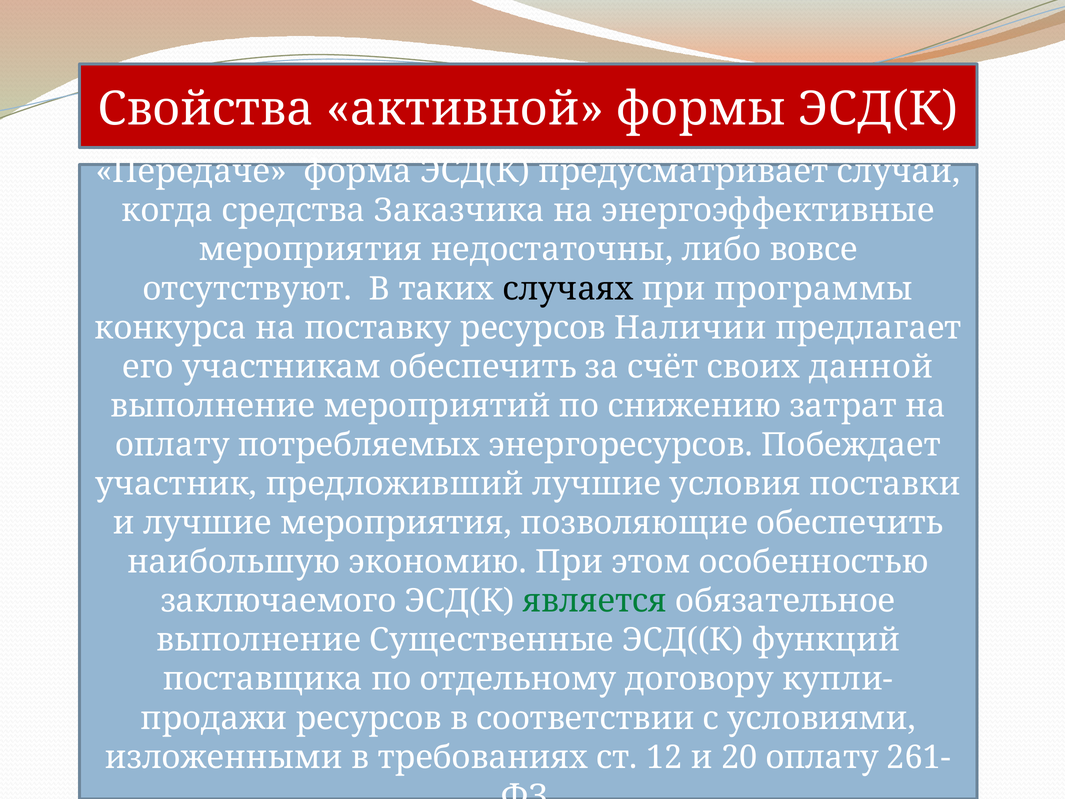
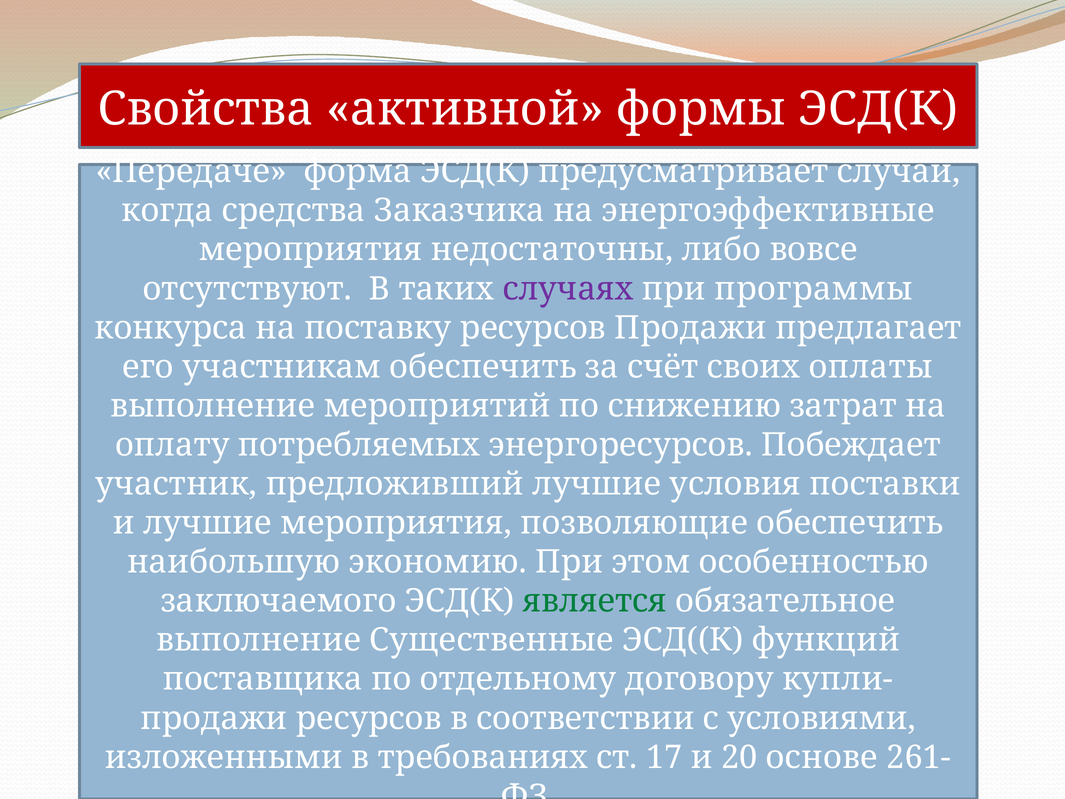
случаях colour: black -> purple
ресурсов Наличии: Наличии -> Продажи
данной: данной -> оплаты
12: 12 -> 17
20 оплату: оплату -> основе
